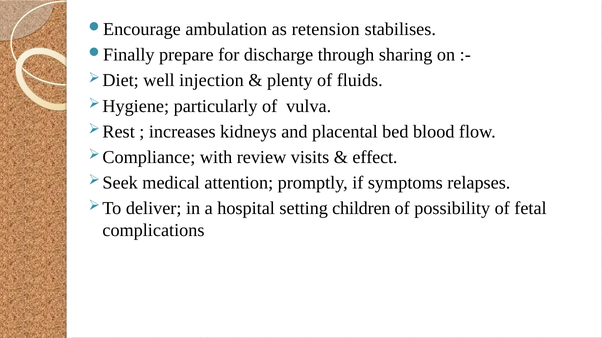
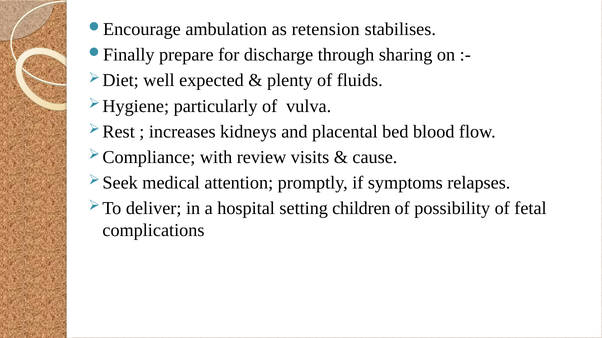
injection: injection -> expected
effect: effect -> cause
